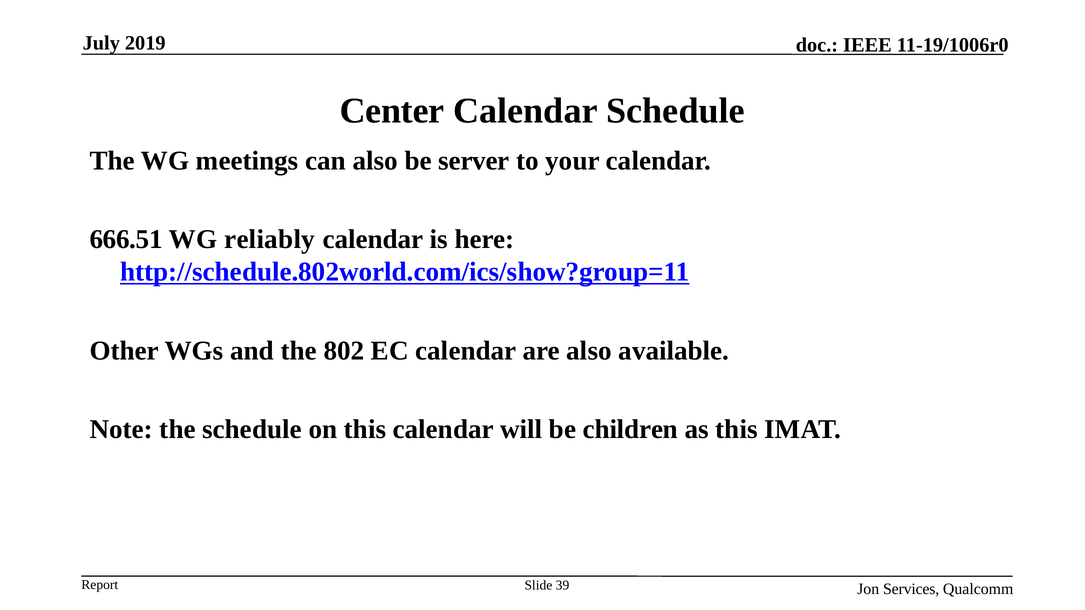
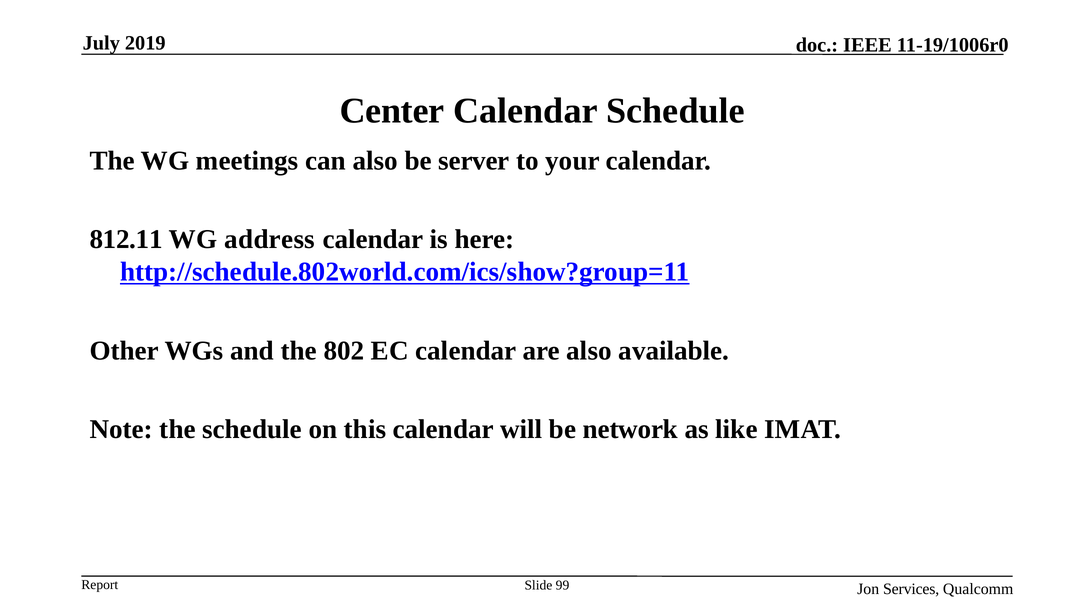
666.51: 666.51 -> 812.11
reliably: reliably -> address
children: children -> network
as this: this -> like
39: 39 -> 99
